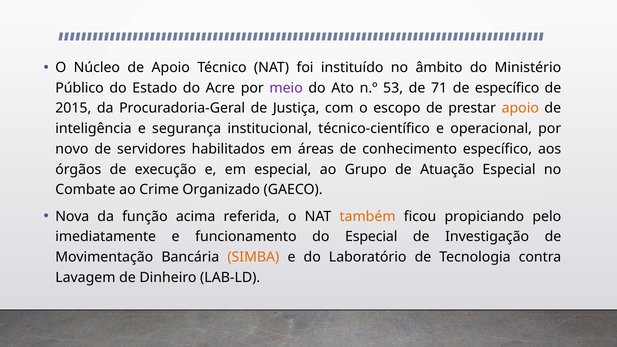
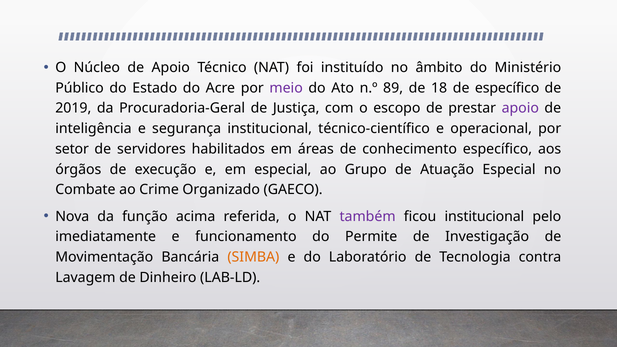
53: 53 -> 89
71: 71 -> 18
2015: 2015 -> 2019
apoio at (520, 108) colour: orange -> purple
novo: novo -> setor
também colour: orange -> purple
ficou propiciando: propiciando -> institucional
do Especial: Especial -> Permite
